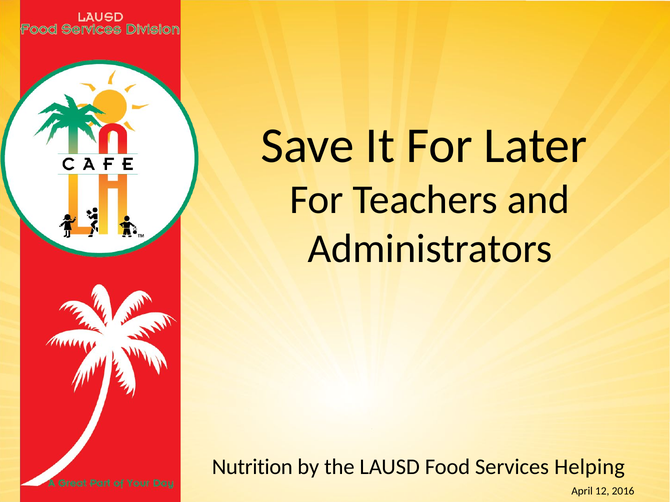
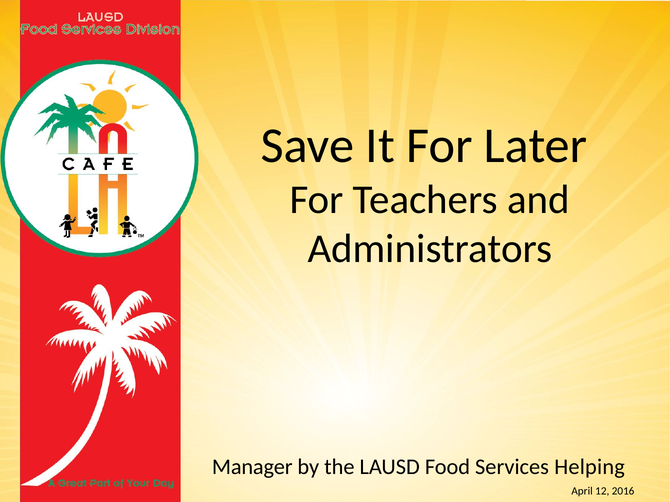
Nutrition: Nutrition -> Manager
